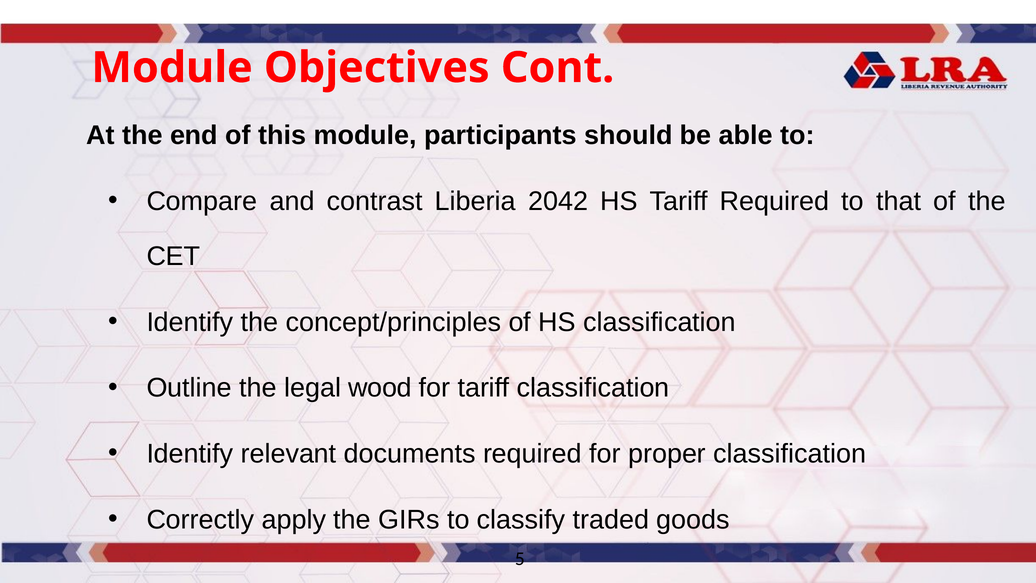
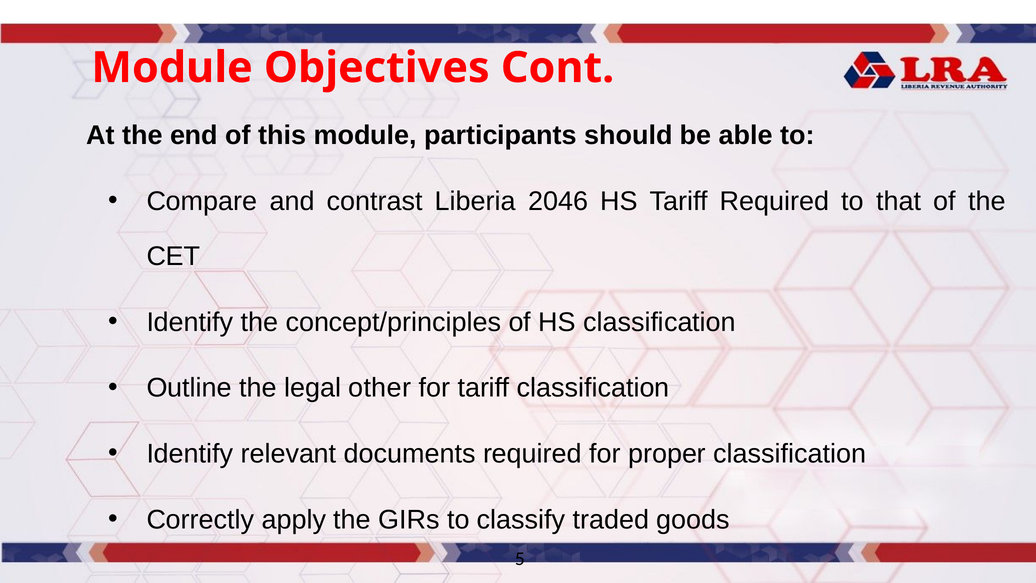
2042: 2042 -> 2046
wood: wood -> other
